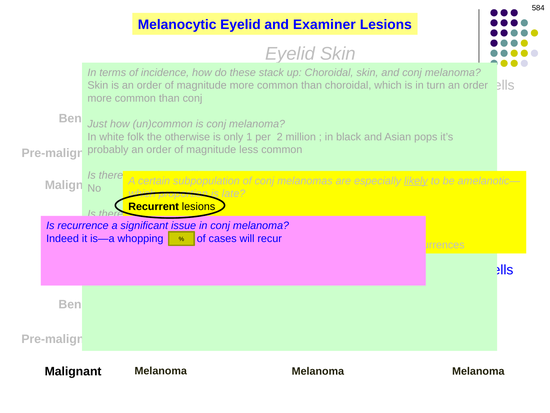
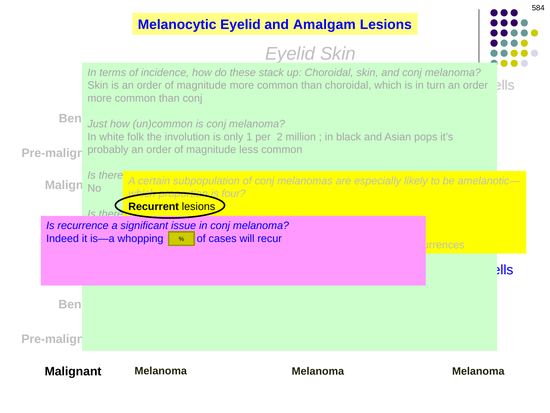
Examiner: Examiner -> Amalgam
otherwise: otherwise -> involution
likely underline: present -> none
is late: late -> four
